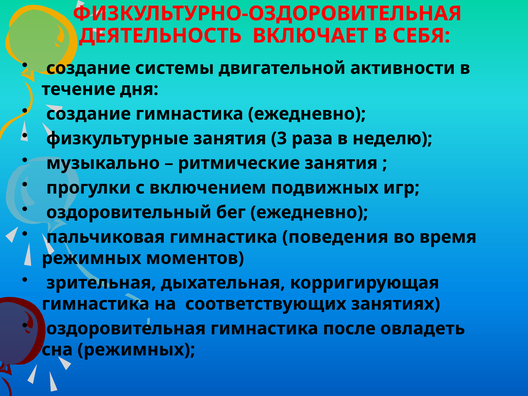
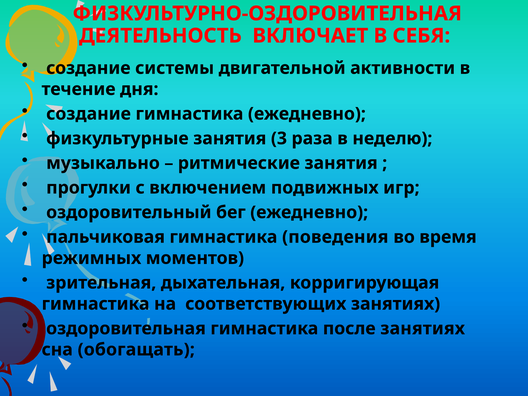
после овладеть: овладеть -> занятиях
сна режимных: режимных -> обогащать
